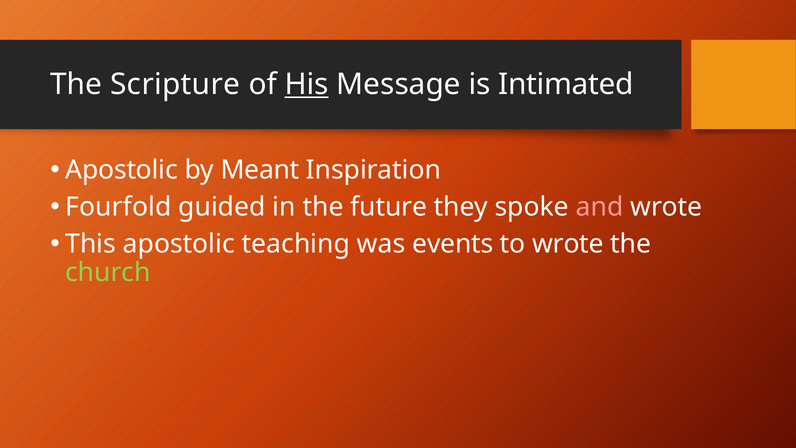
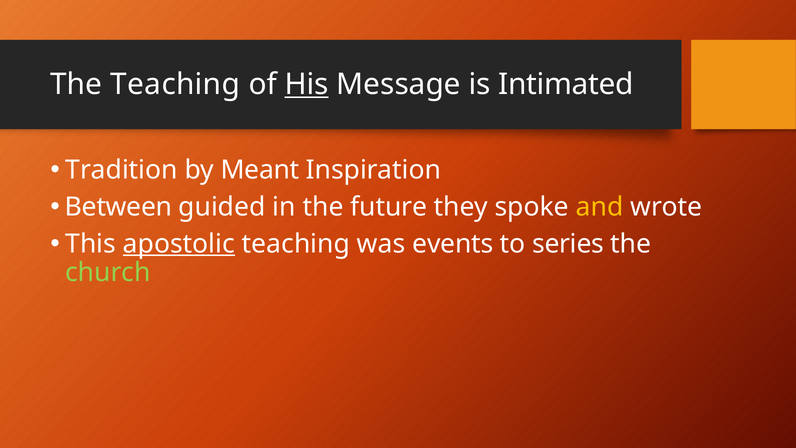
The Scripture: Scripture -> Teaching
Apostolic at (122, 170): Apostolic -> Tradition
Fourfold: Fourfold -> Between
and colour: pink -> yellow
apostolic at (179, 244) underline: none -> present
to wrote: wrote -> series
